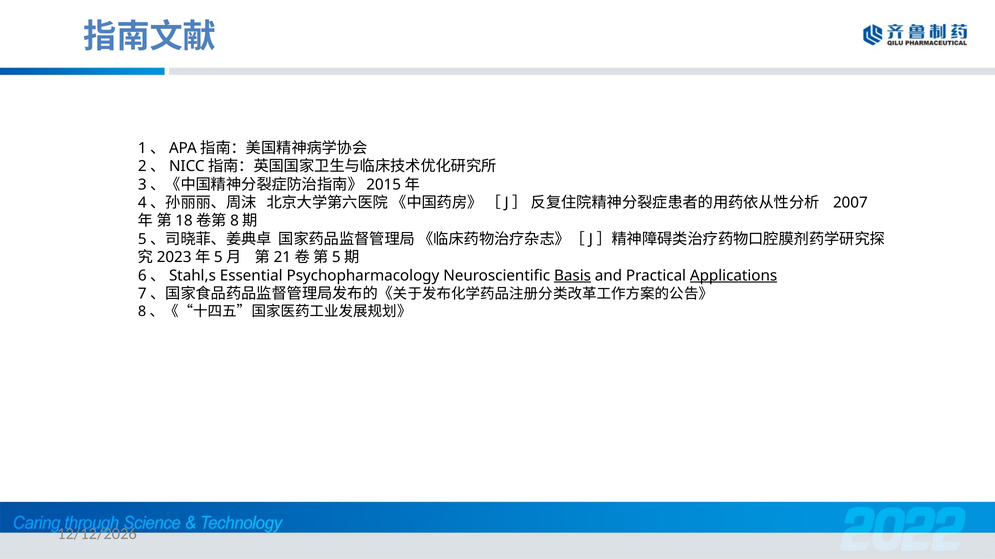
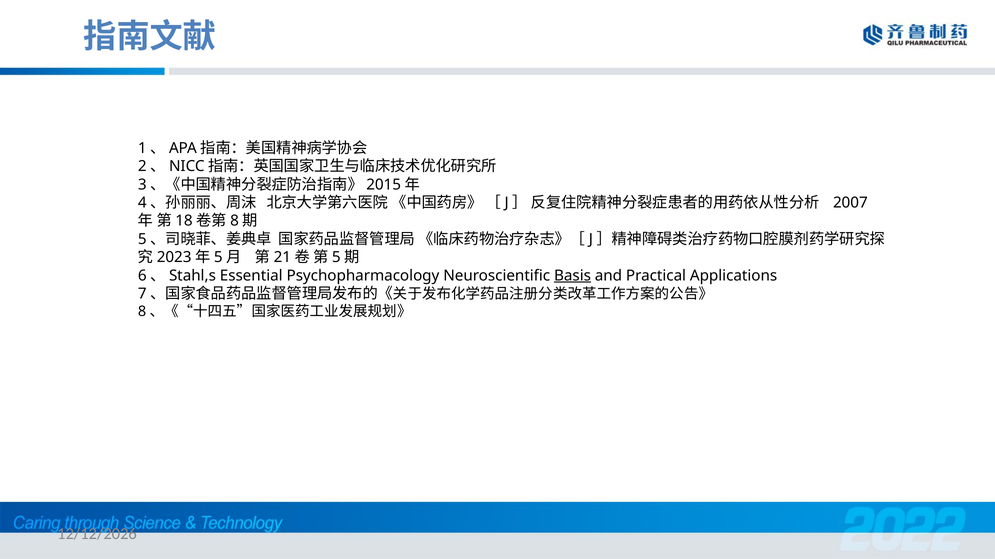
Applications underline: present -> none
